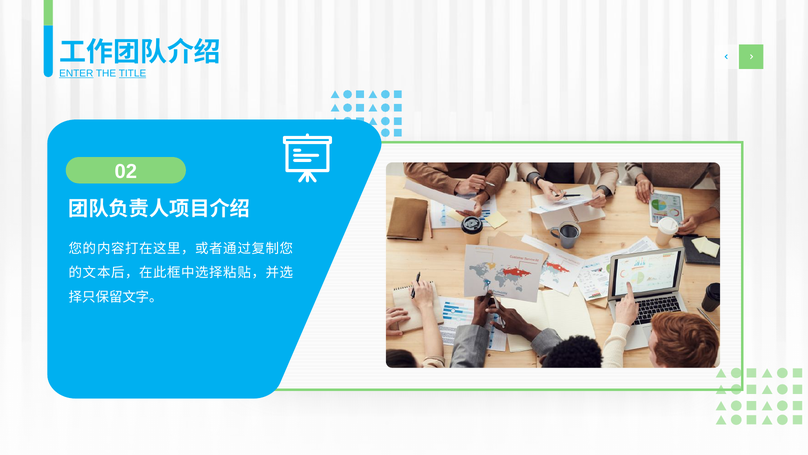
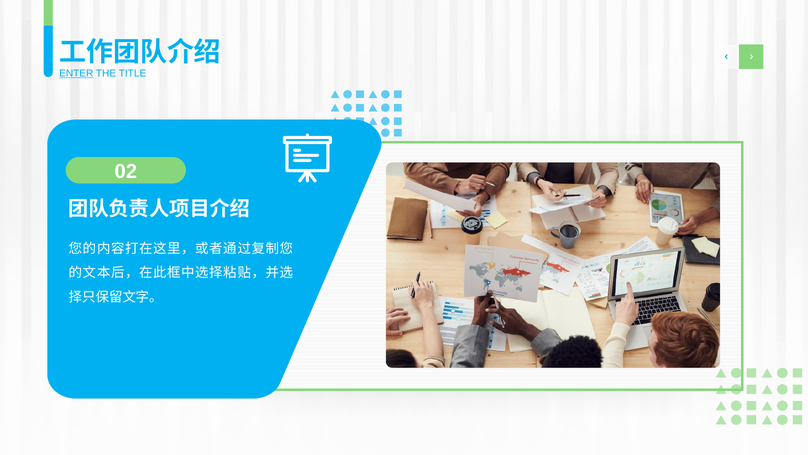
TITLE underline: present -> none
